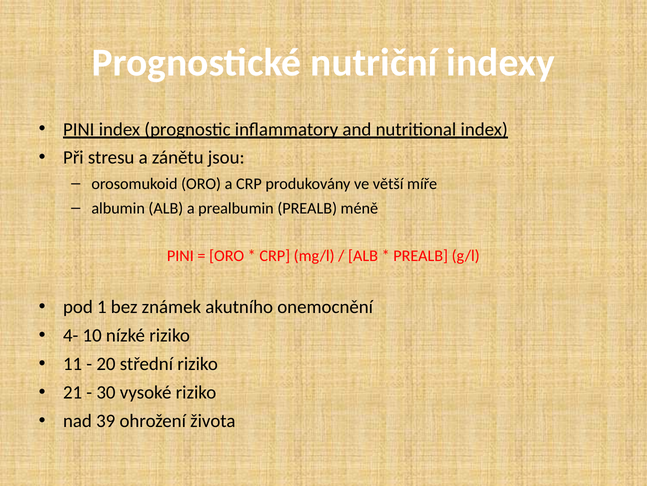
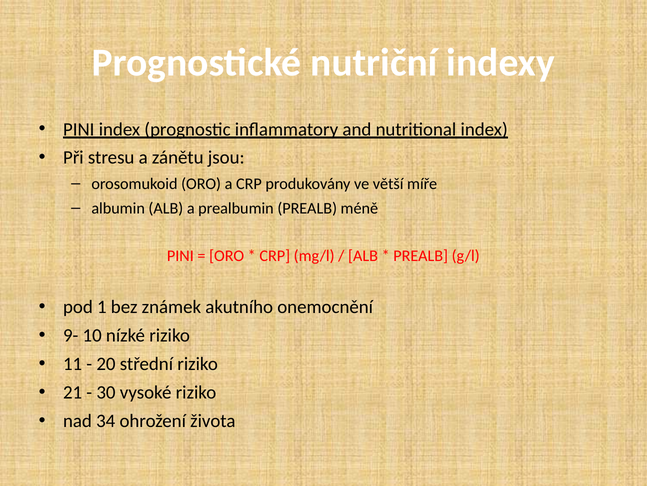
4-: 4- -> 9-
39: 39 -> 34
